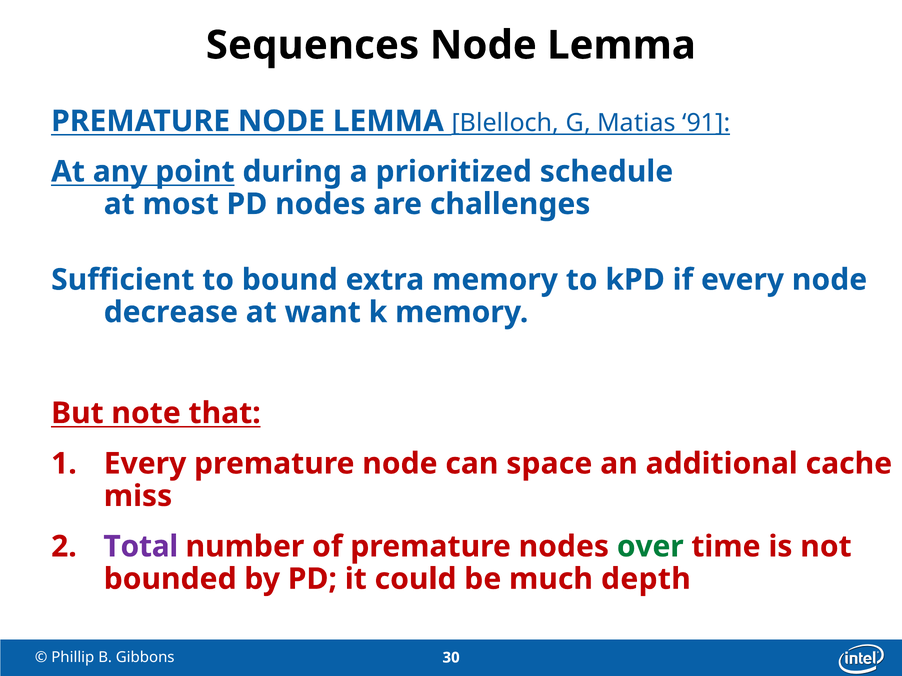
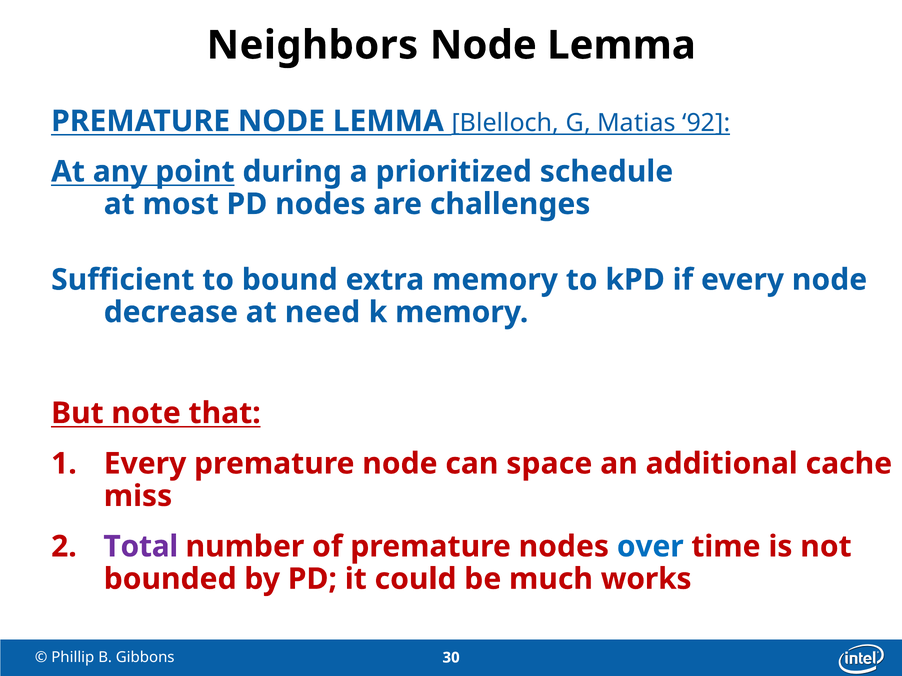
Sequences: Sequences -> Neighbors
91: 91 -> 92
want: want -> need
over colour: green -> blue
depth: depth -> works
